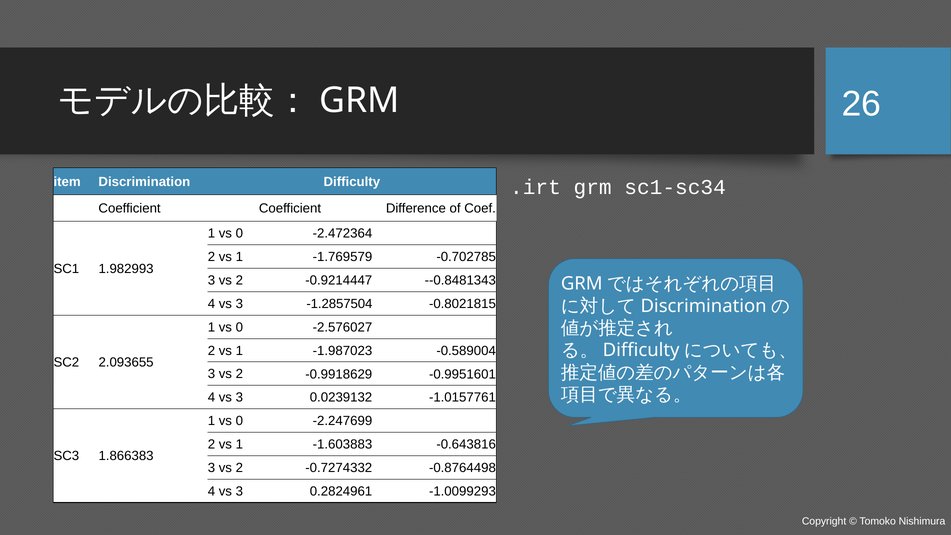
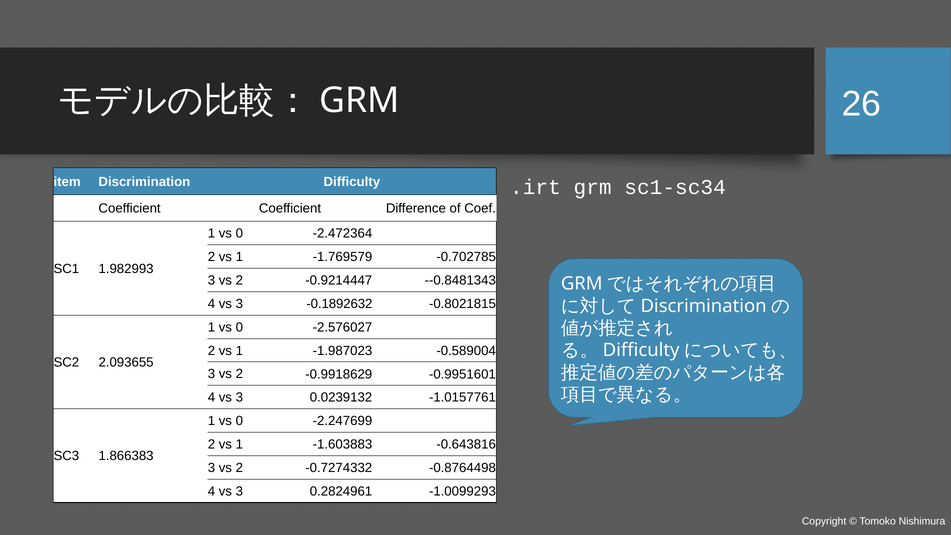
-1.2857504: -1.2857504 -> -0.1892632
